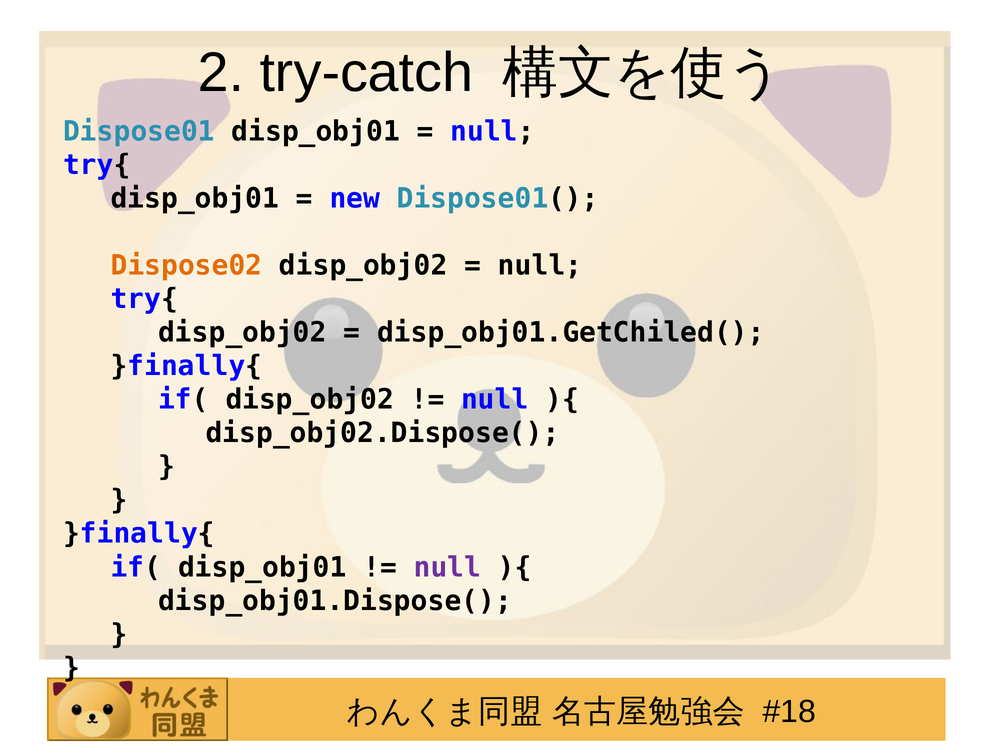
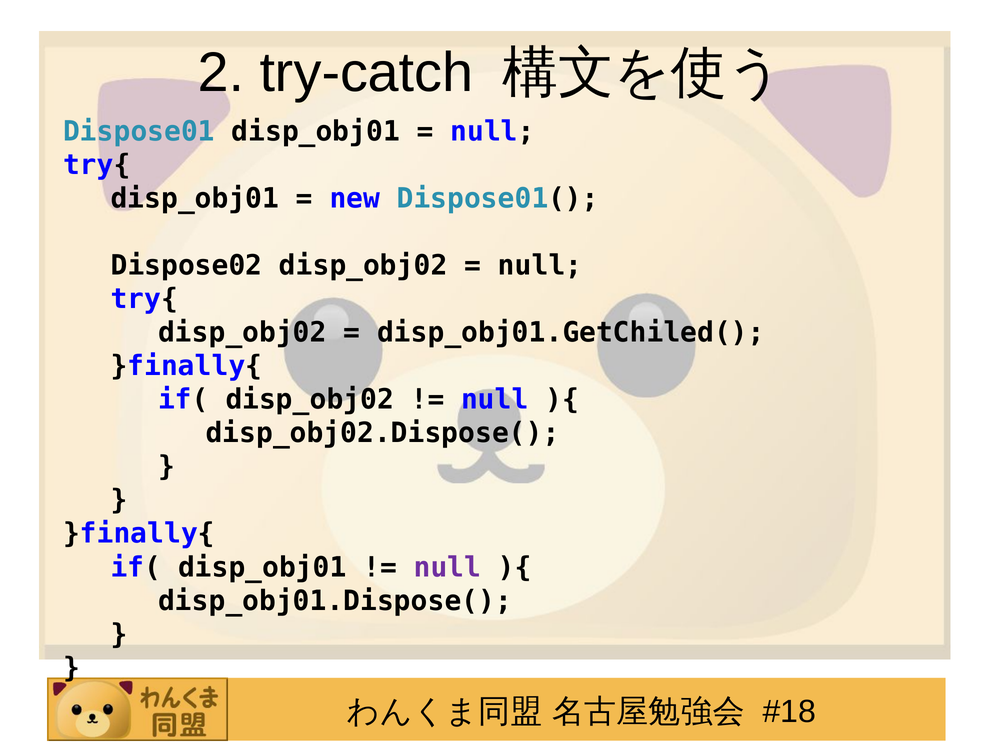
Dispose02 colour: orange -> black
